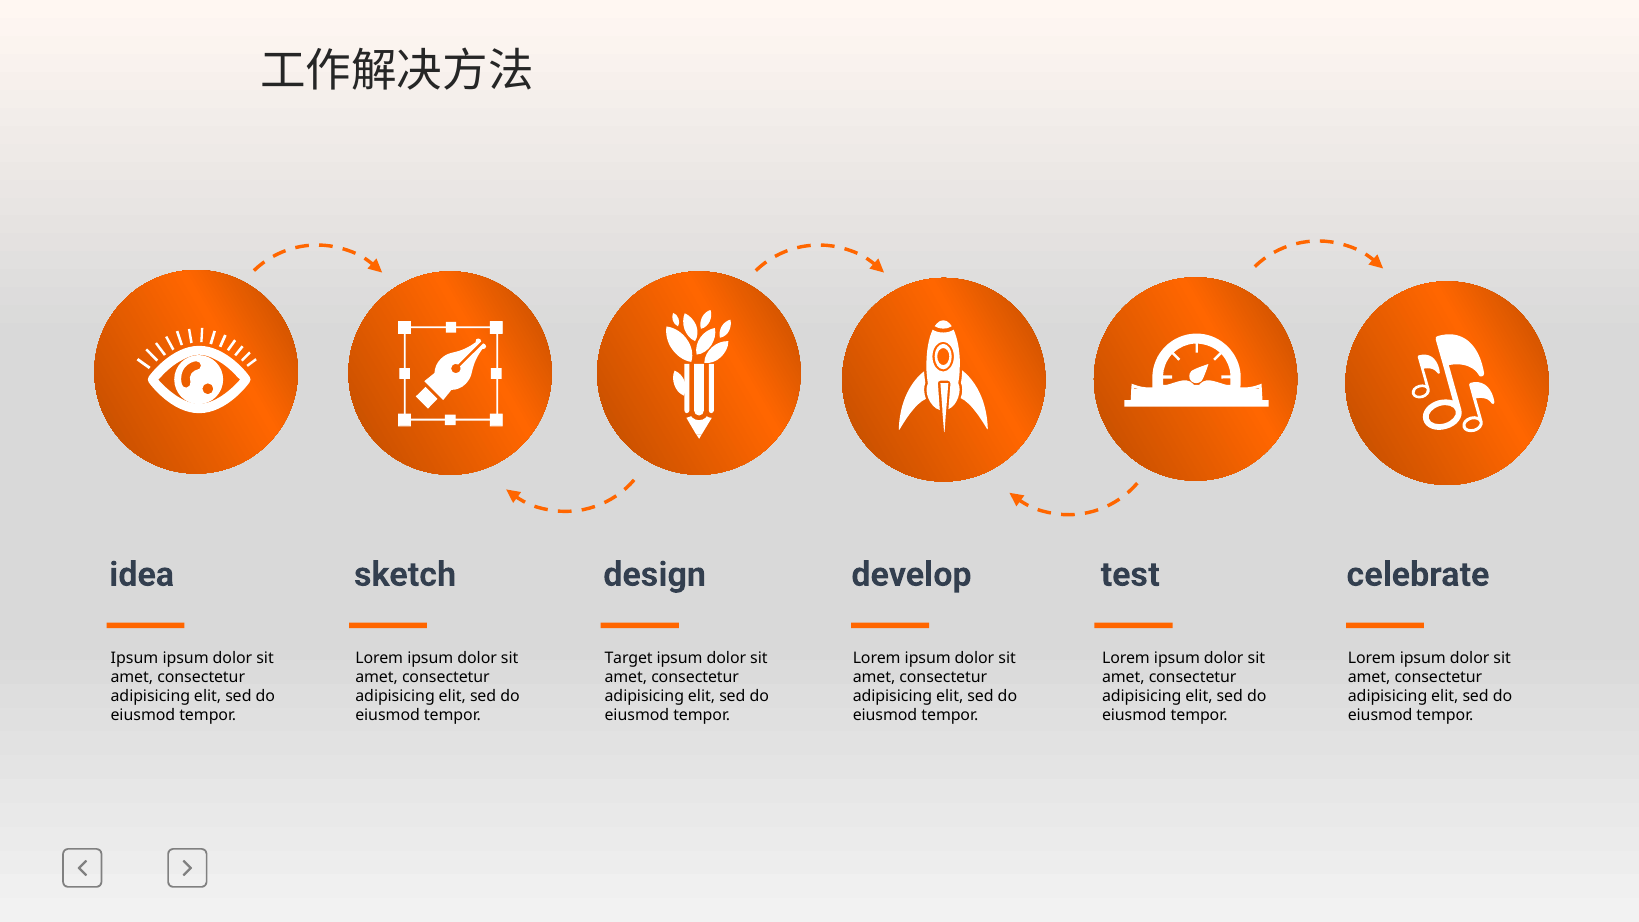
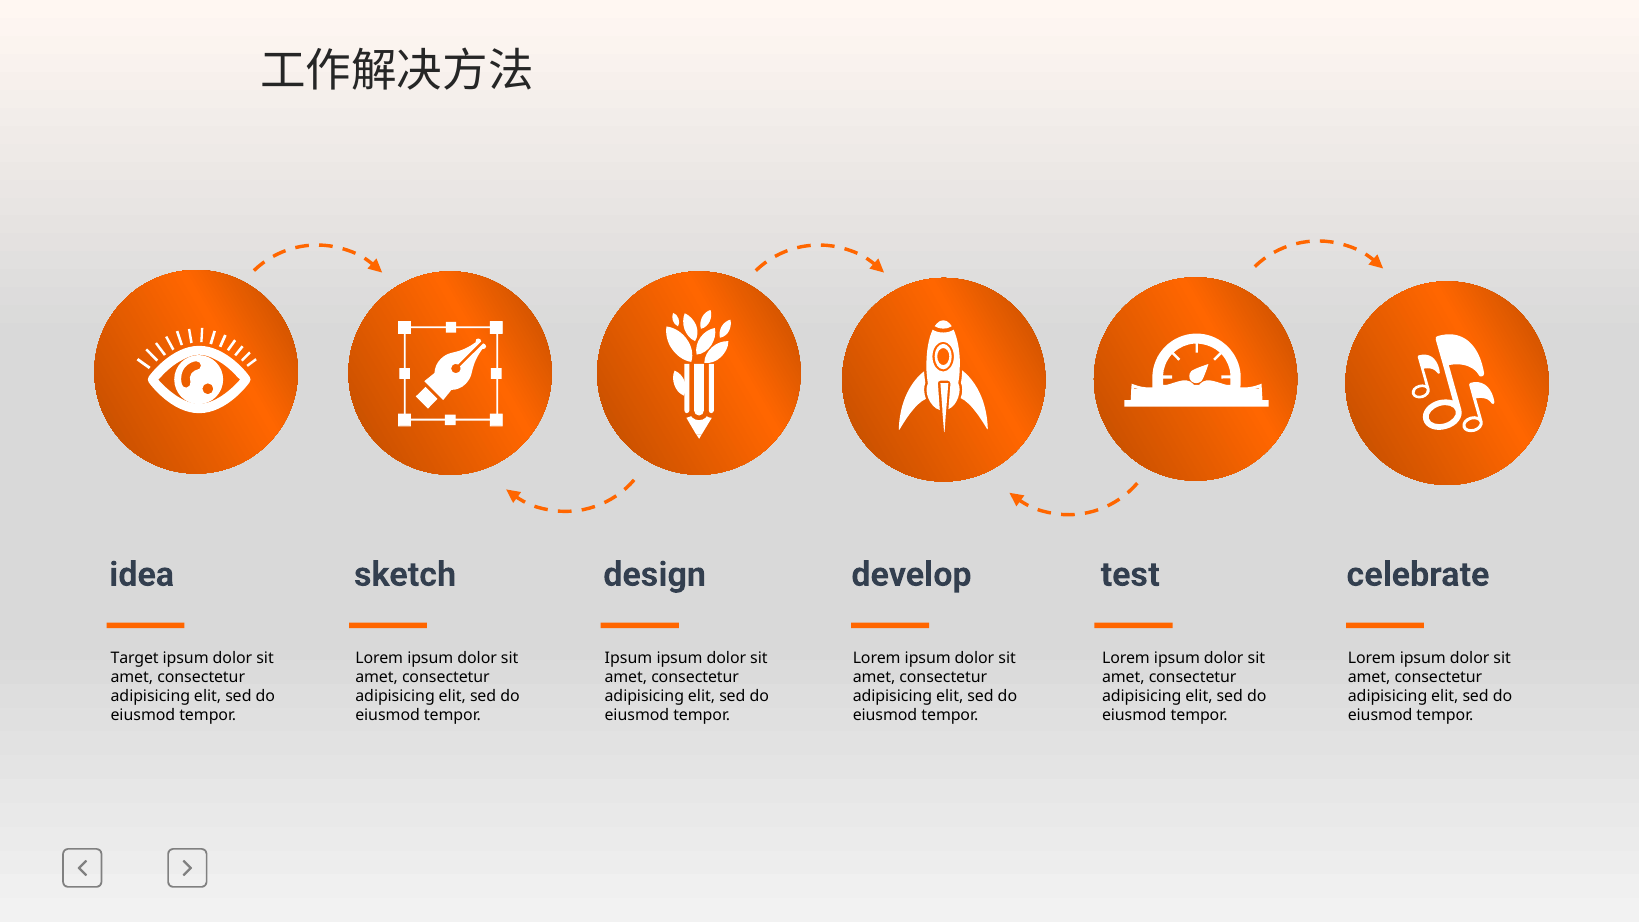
Ipsum at (135, 658): Ipsum -> Target
Target at (629, 658): Target -> Ipsum
